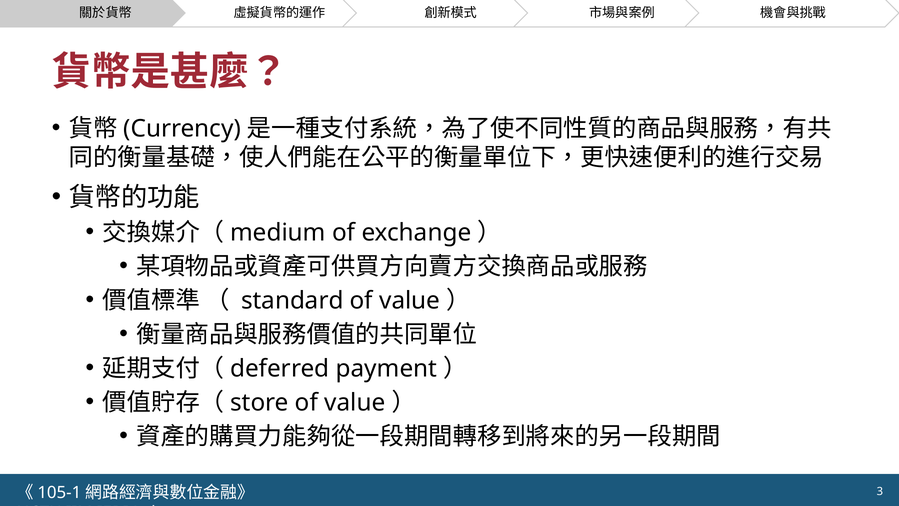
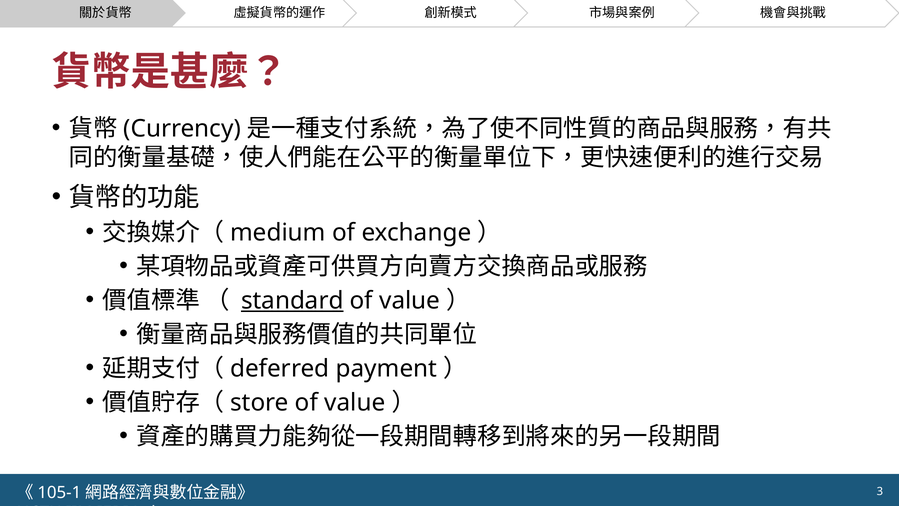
standard underline: none -> present
